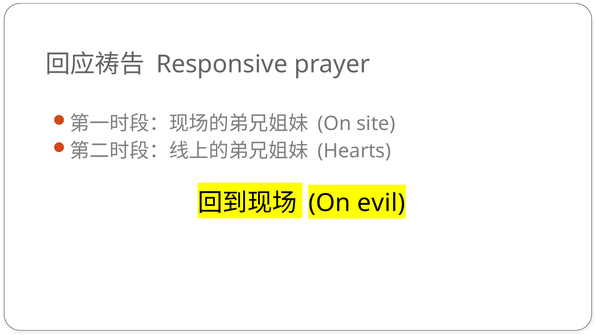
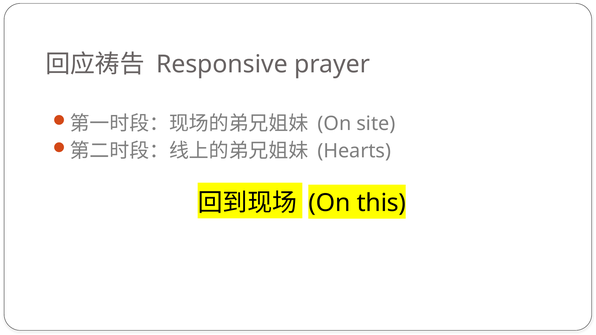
evil: evil -> this
